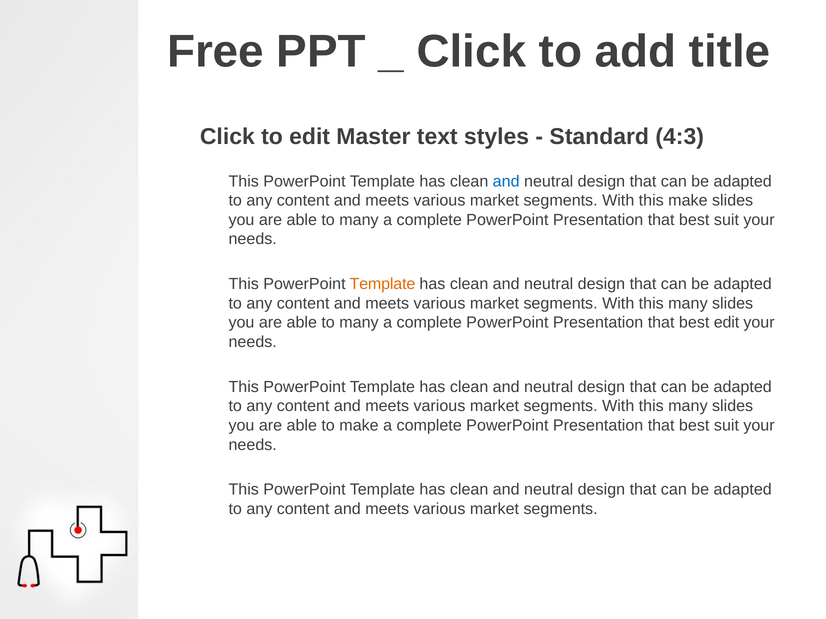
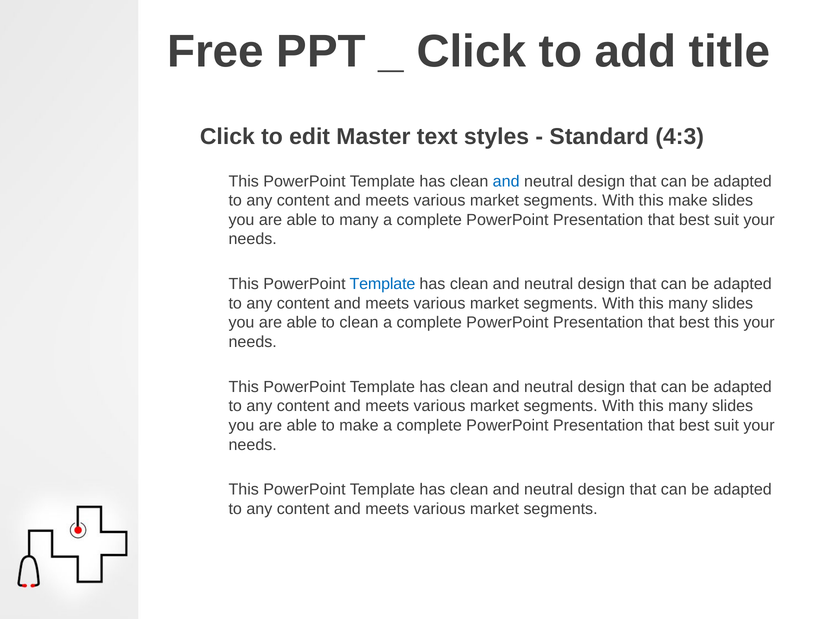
Template at (382, 284) colour: orange -> blue
many at (359, 323): many -> clean
best edit: edit -> this
